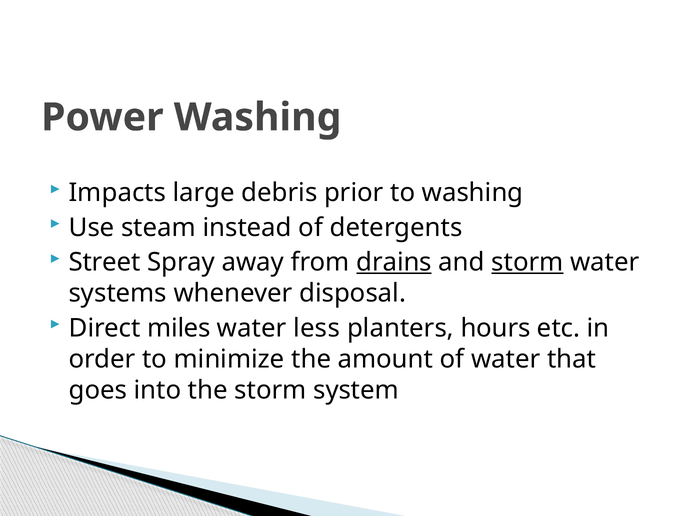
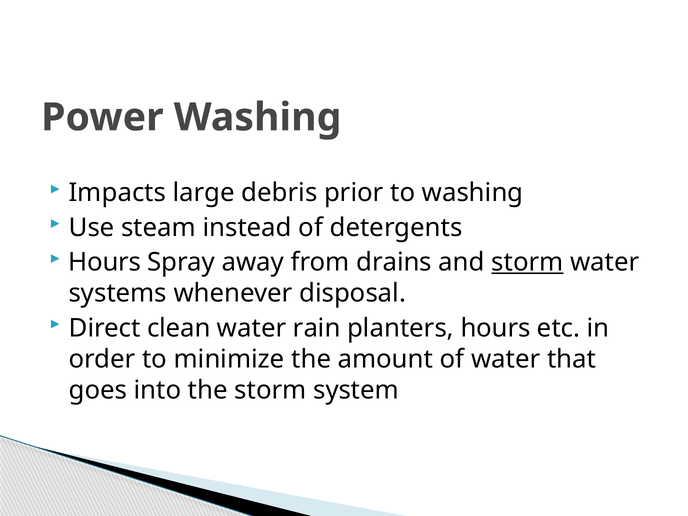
Street at (105, 262): Street -> Hours
drains underline: present -> none
miles: miles -> clean
less: less -> rain
